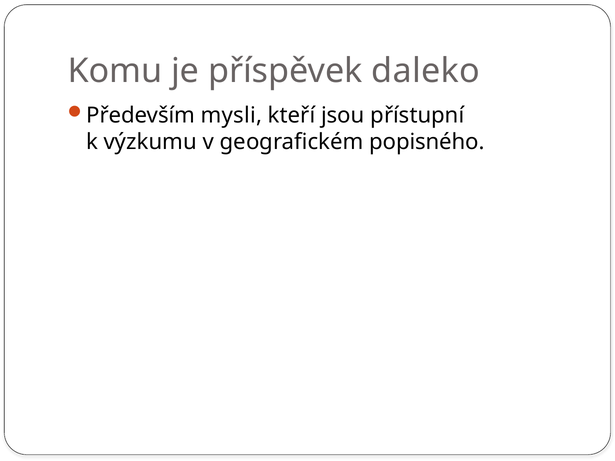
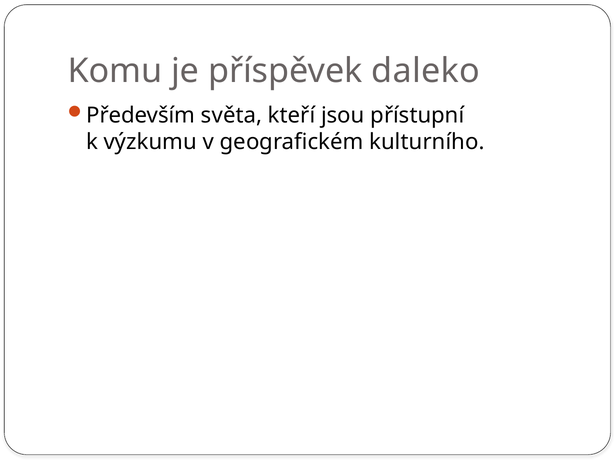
mysli: mysli -> světa
popisného: popisného -> kulturního
